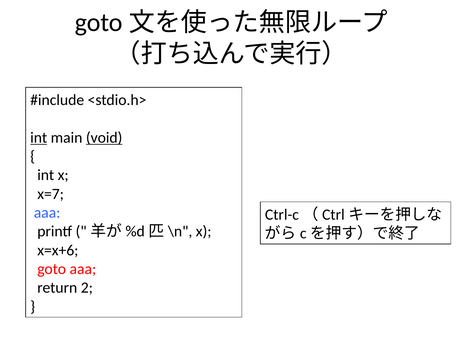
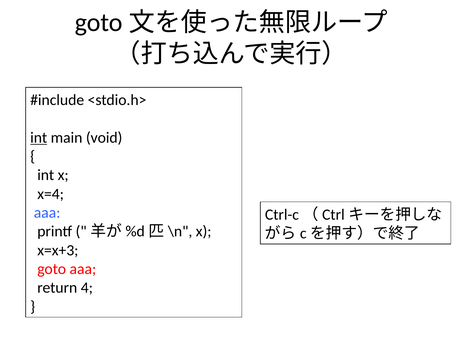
void underline: present -> none
x=7: x=7 -> x=4
x=x+6: x=x+6 -> x=x+3
2: 2 -> 4
